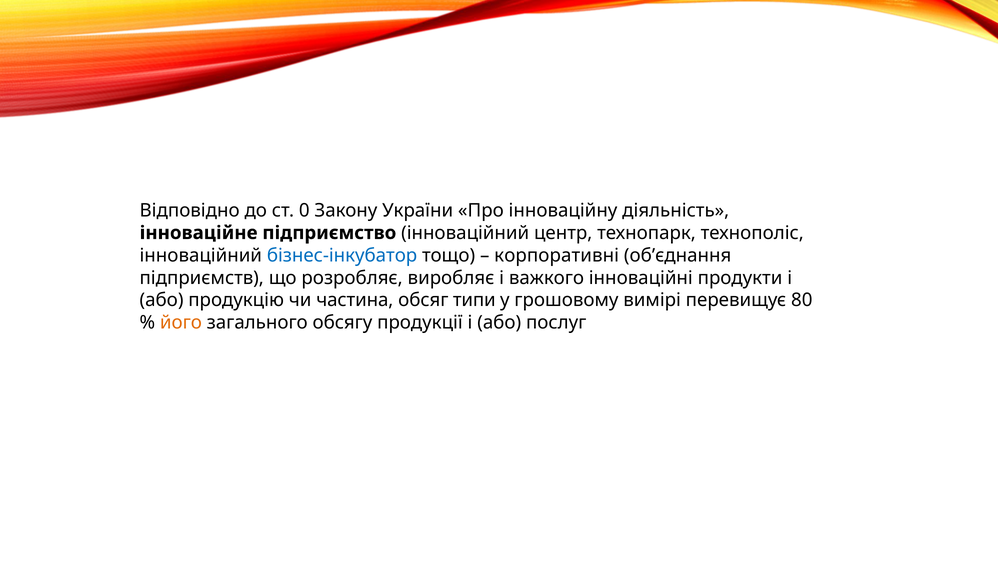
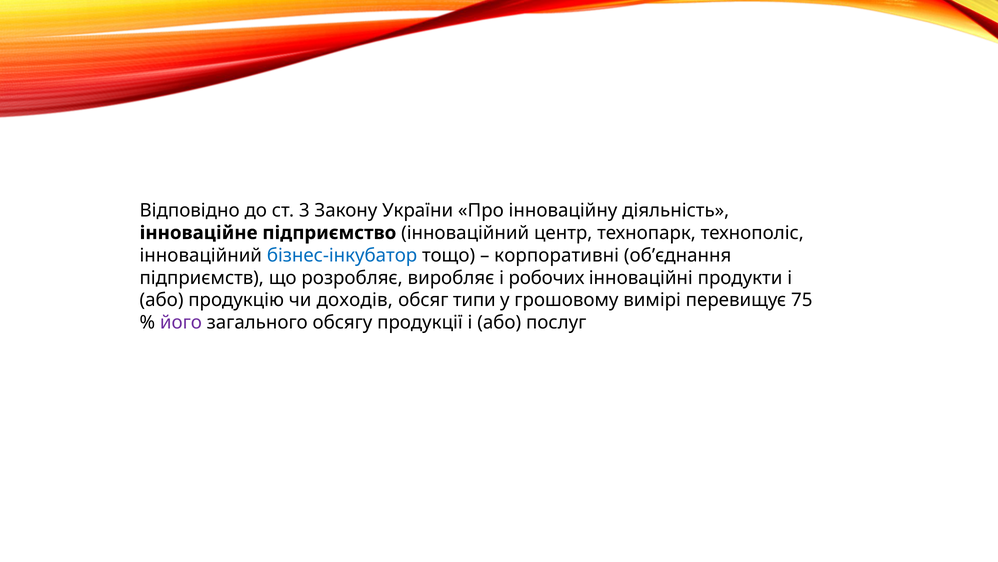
0: 0 -> 3
важкого: важкого -> робочих
частина: частина -> доходів
80: 80 -> 75
його colour: orange -> purple
